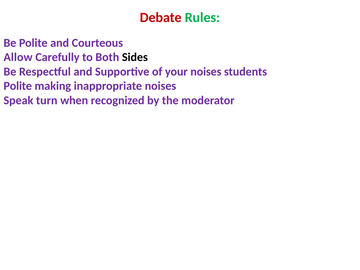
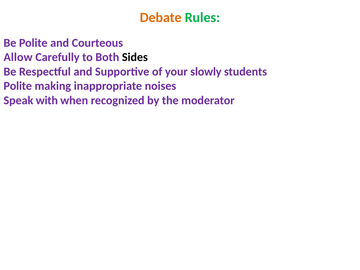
Debate colour: red -> orange
your noises: noises -> slowly
turn: turn -> with
